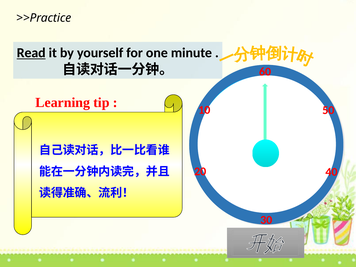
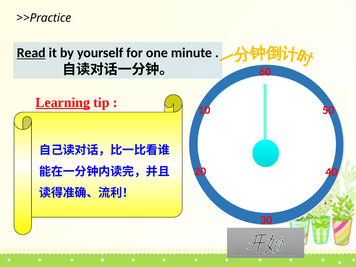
Learning underline: none -> present
